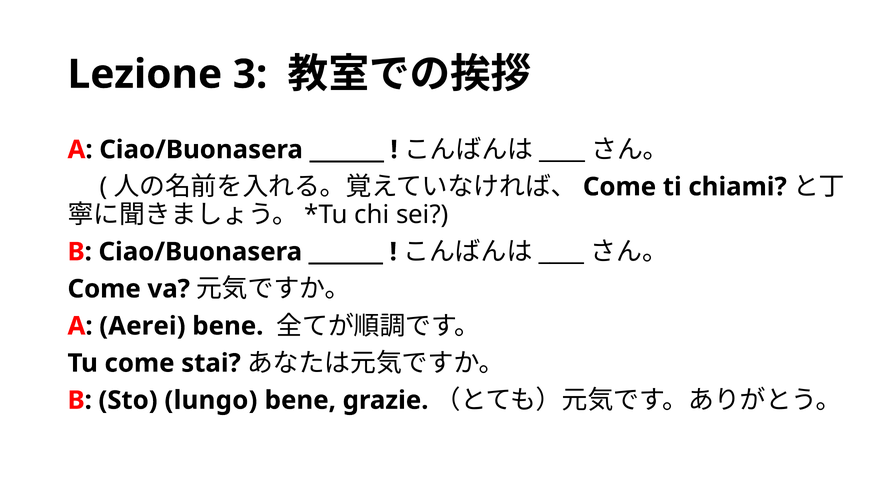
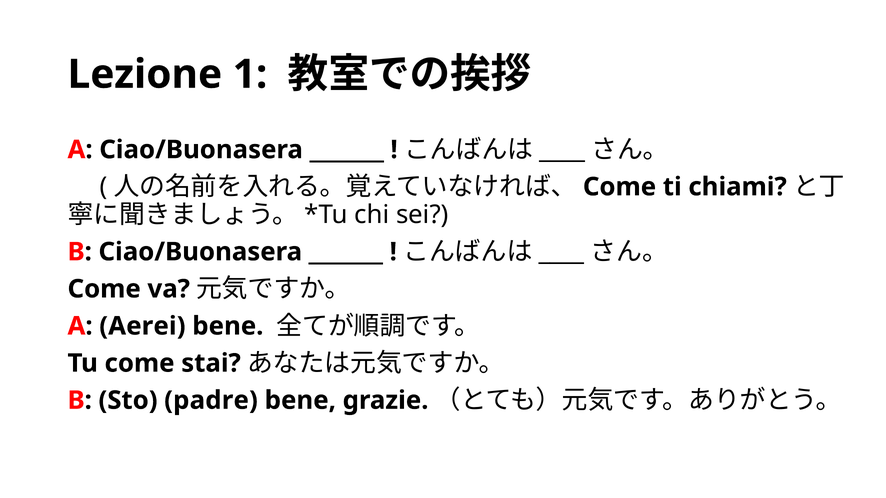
3: 3 -> 1
lungo: lungo -> padre
